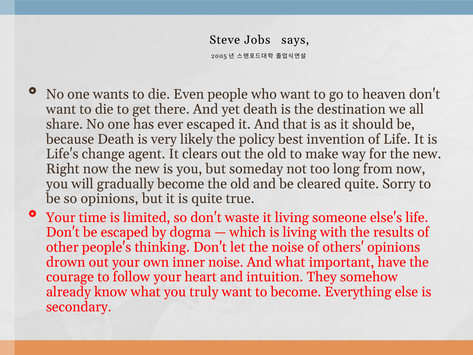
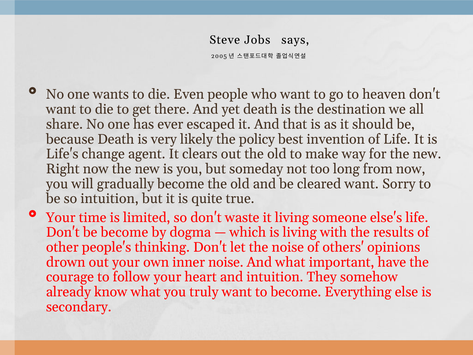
cleared quite: quite -> want
so opinions: opinions -> intuition
be escaped: escaped -> become
